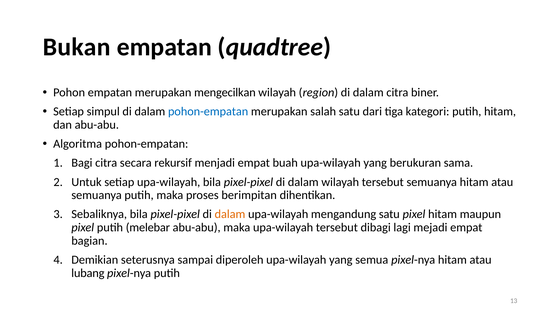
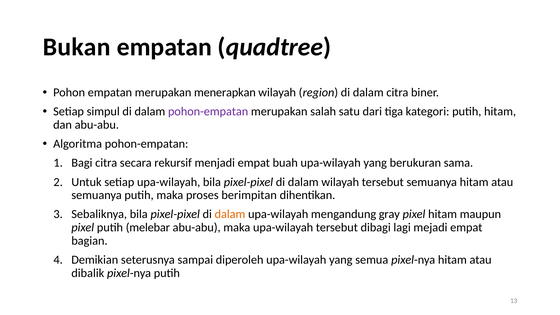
mengecilkan: mengecilkan -> menerapkan
pohon-empatan at (208, 112) colour: blue -> purple
mengandung satu: satu -> gray
lubang: lubang -> dibalik
